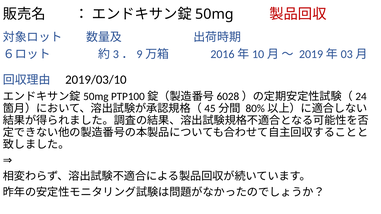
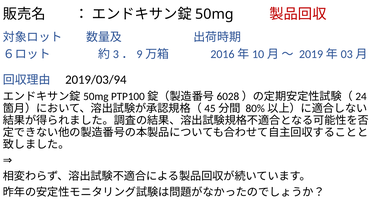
2019/03/10: 2019/03/10 -> 2019/03/94
